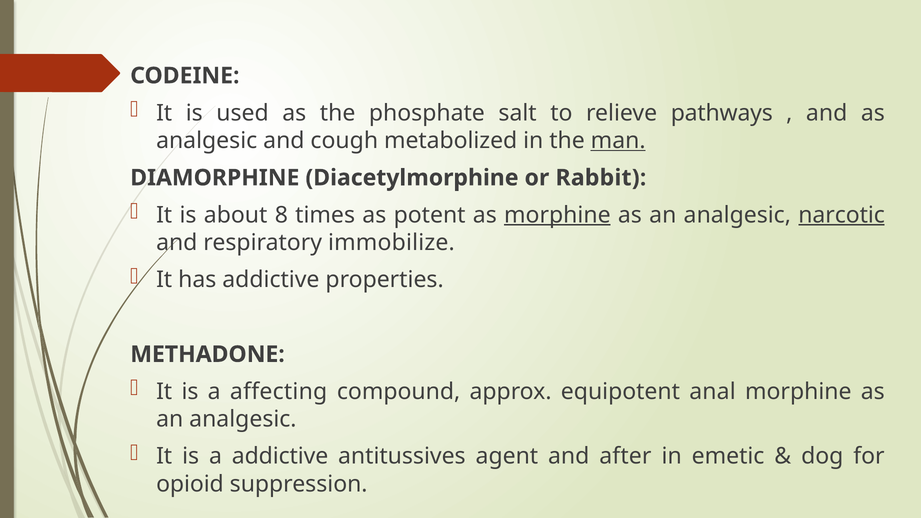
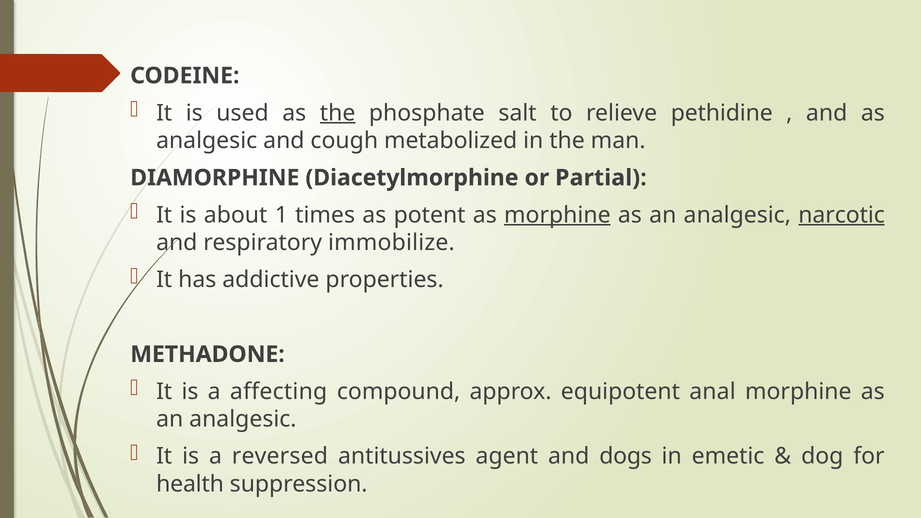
the at (338, 113) underline: none -> present
pathways: pathways -> pethidine
man underline: present -> none
Rabbit: Rabbit -> Partial
8: 8 -> 1
a addictive: addictive -> reversed
after: after -> dogs
opioid: opioid -> health
